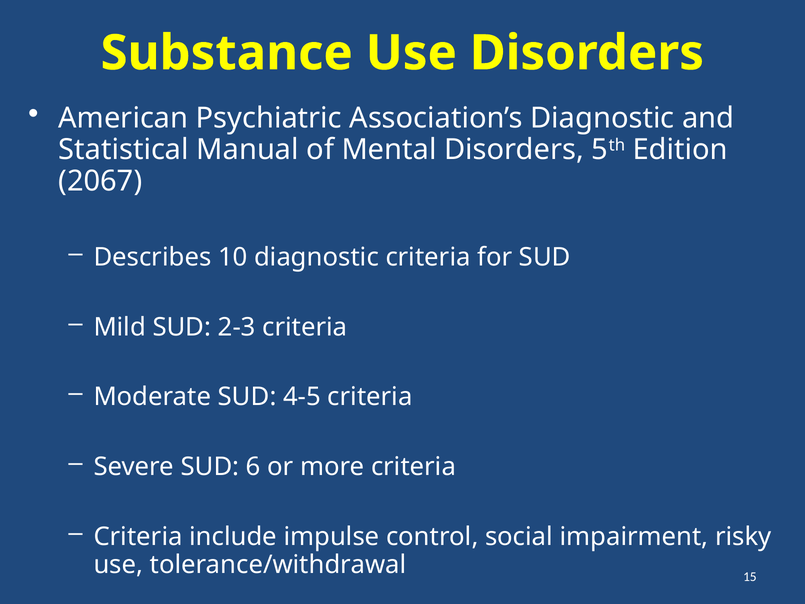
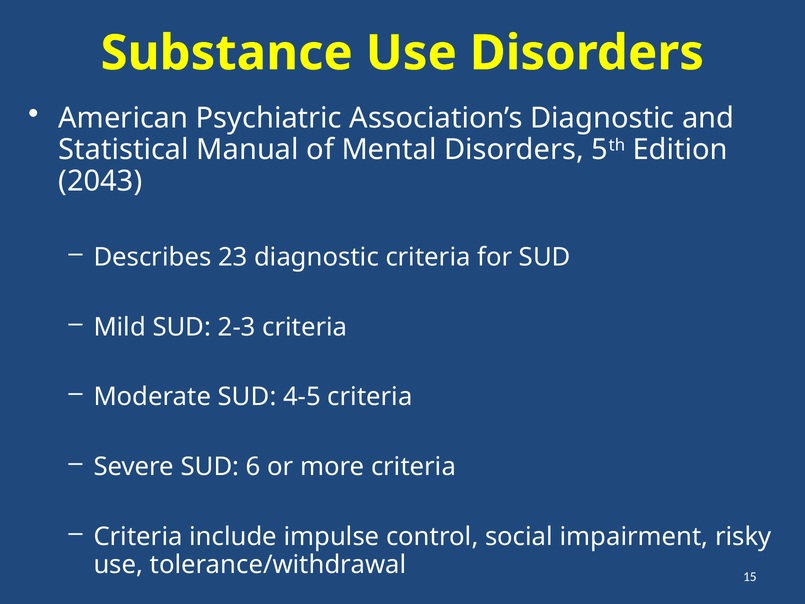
2067: 2067 -> 2043
10: 10 -> 23
